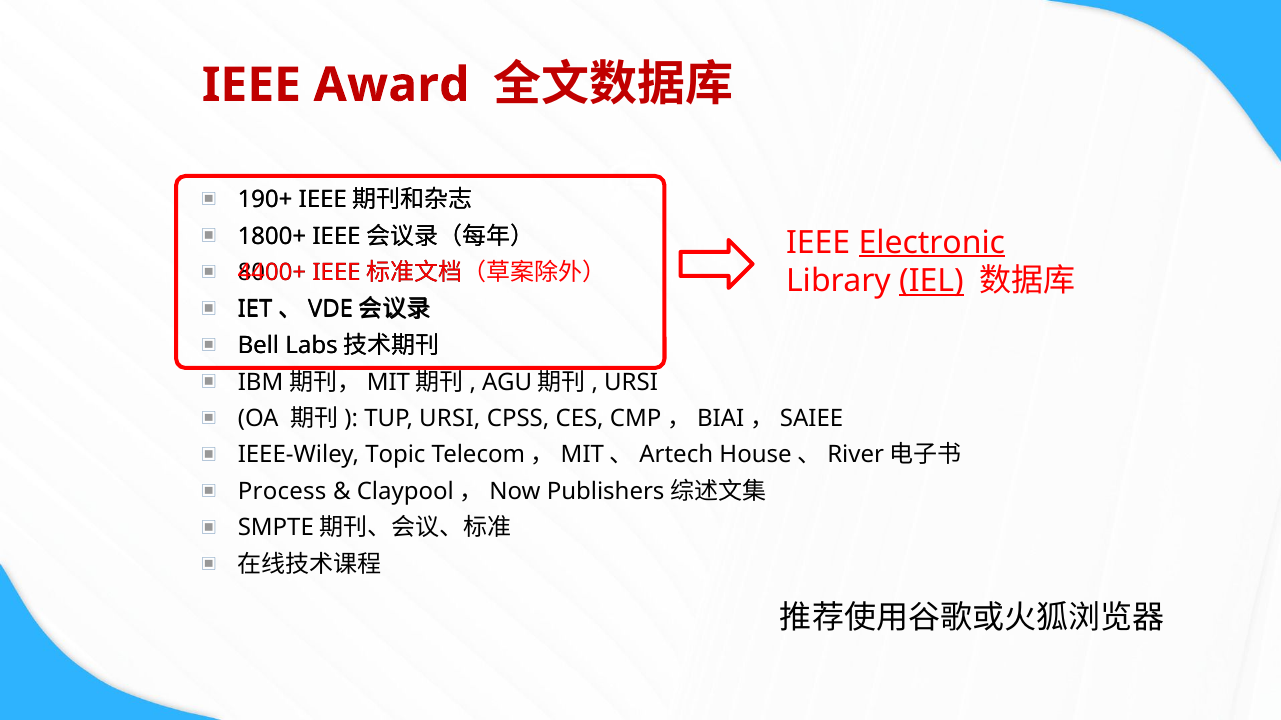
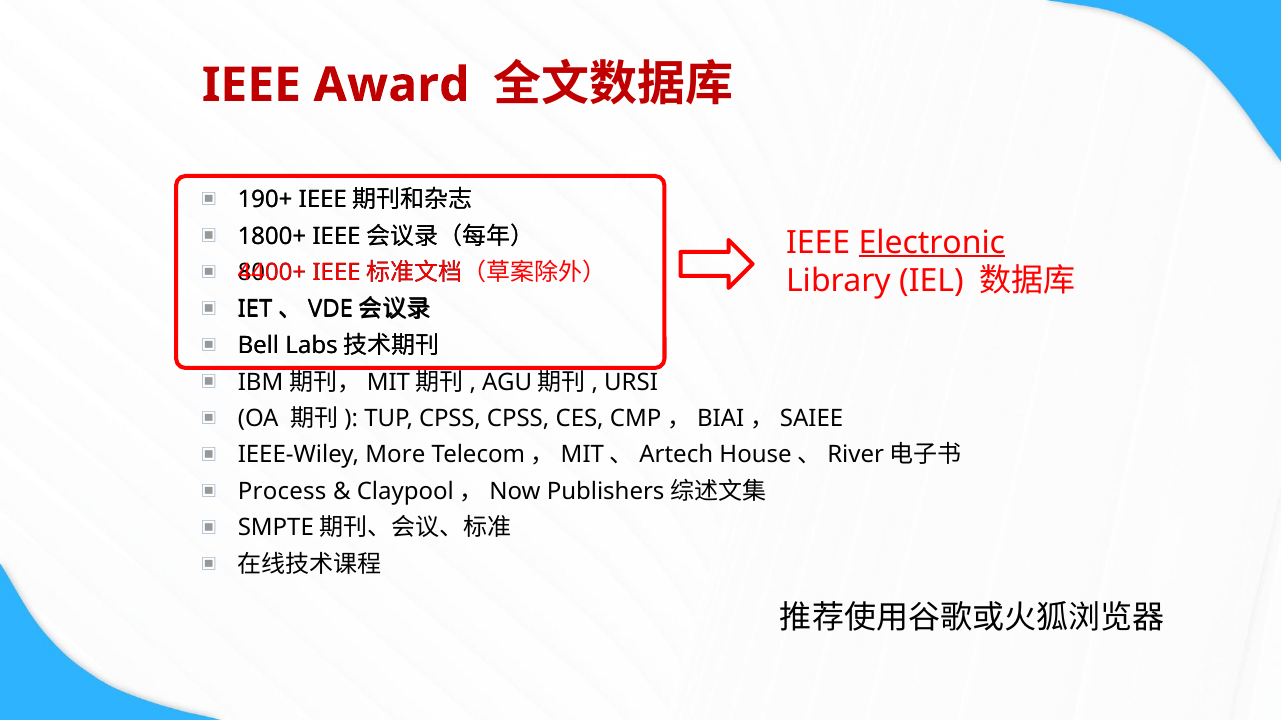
IEL underline: present -> none
TUP URSI: URSI -> CPSS
Topic: Topic -> More
